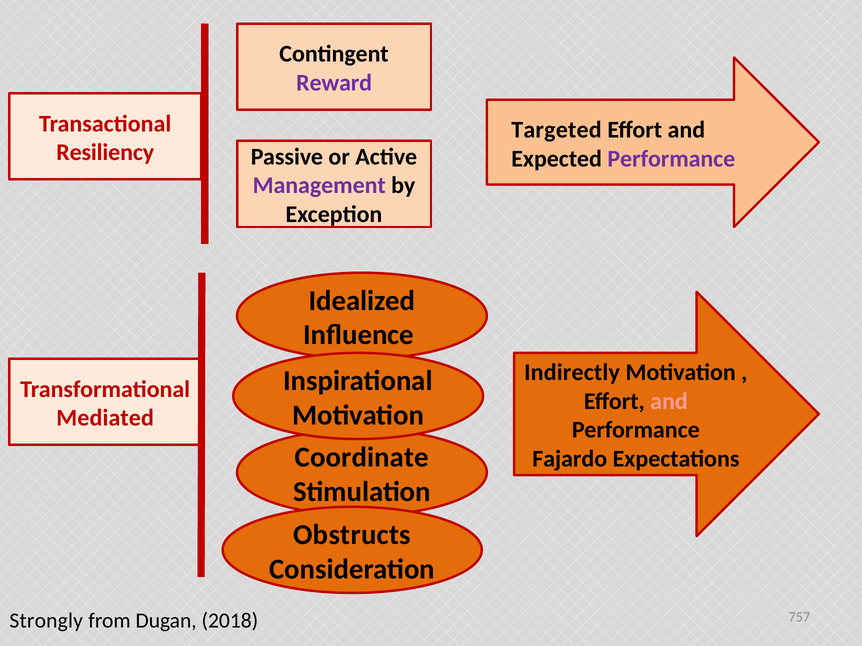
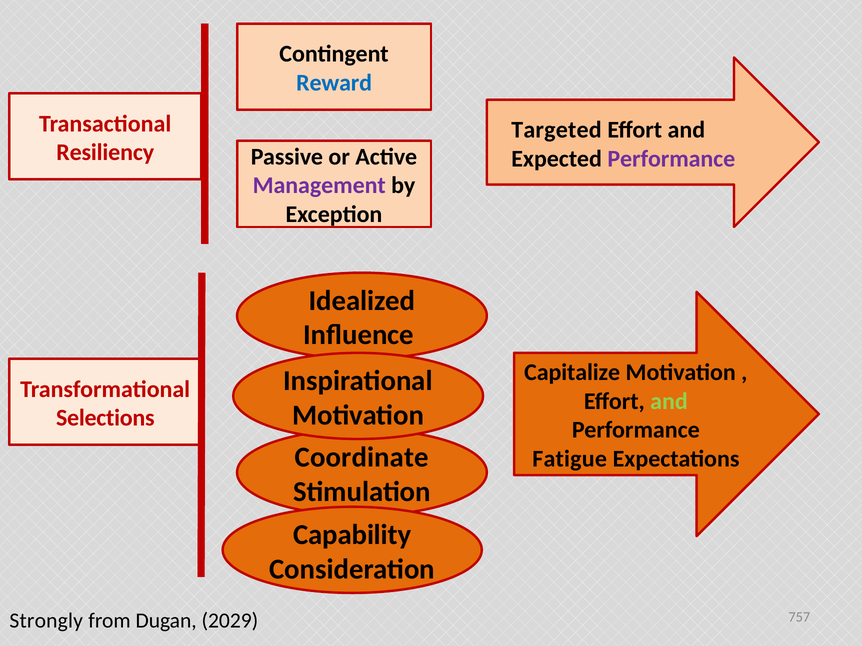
Reward colour: purple -> blue
Indirectly: Indirectly -> Capitalize
and at (669, 402) colour: pink -> light green
Mediated: Mediated -> Selections
Fajardo: Fajardo -> Fatigue
Obstructs: Obstructs -> Capability
2018: 2018 -> 2029
